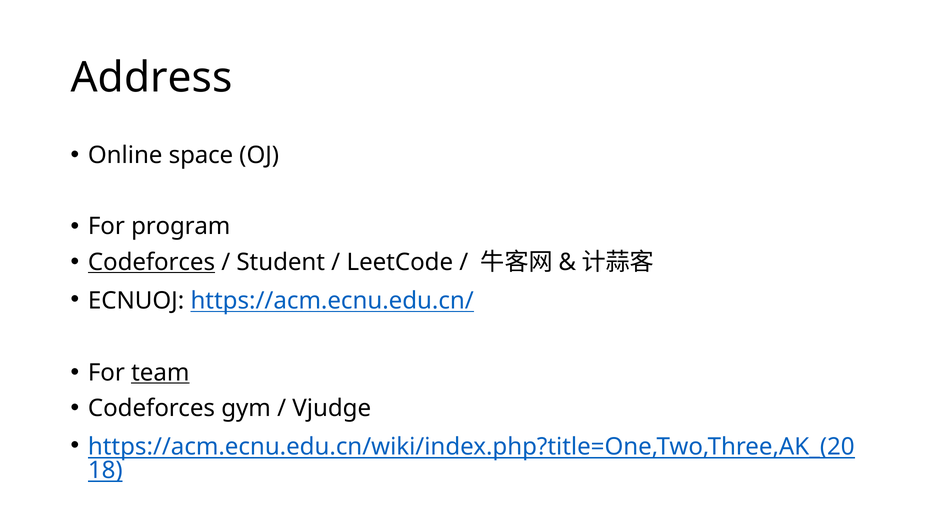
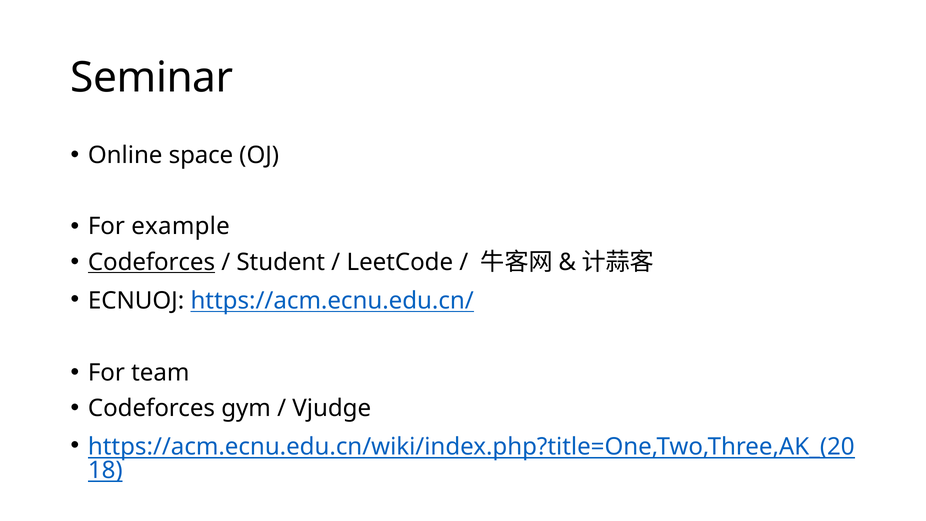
Address: Address -> Seminar
program: program -> example
team underline: present -> none
